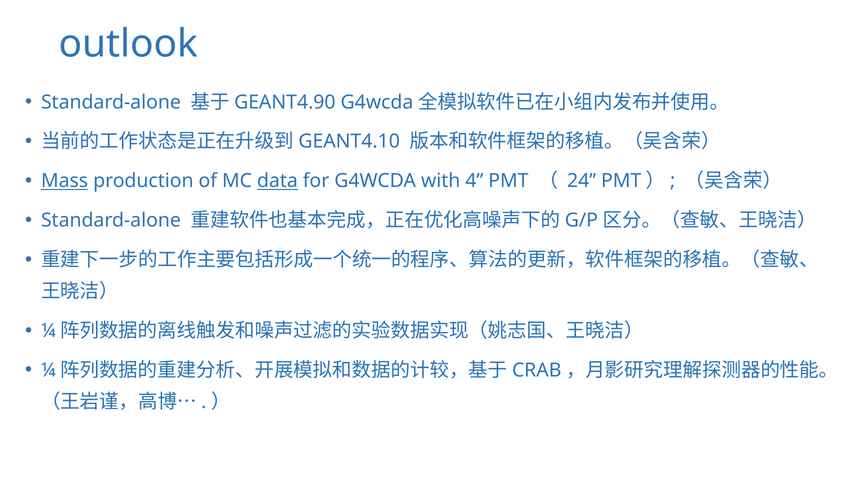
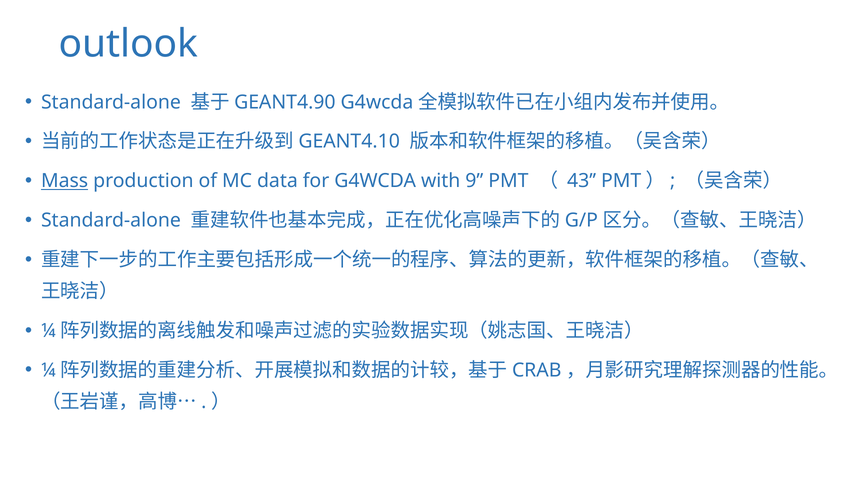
data underline: present -> none
4: 4 -> 9
24: 24 -> 43
